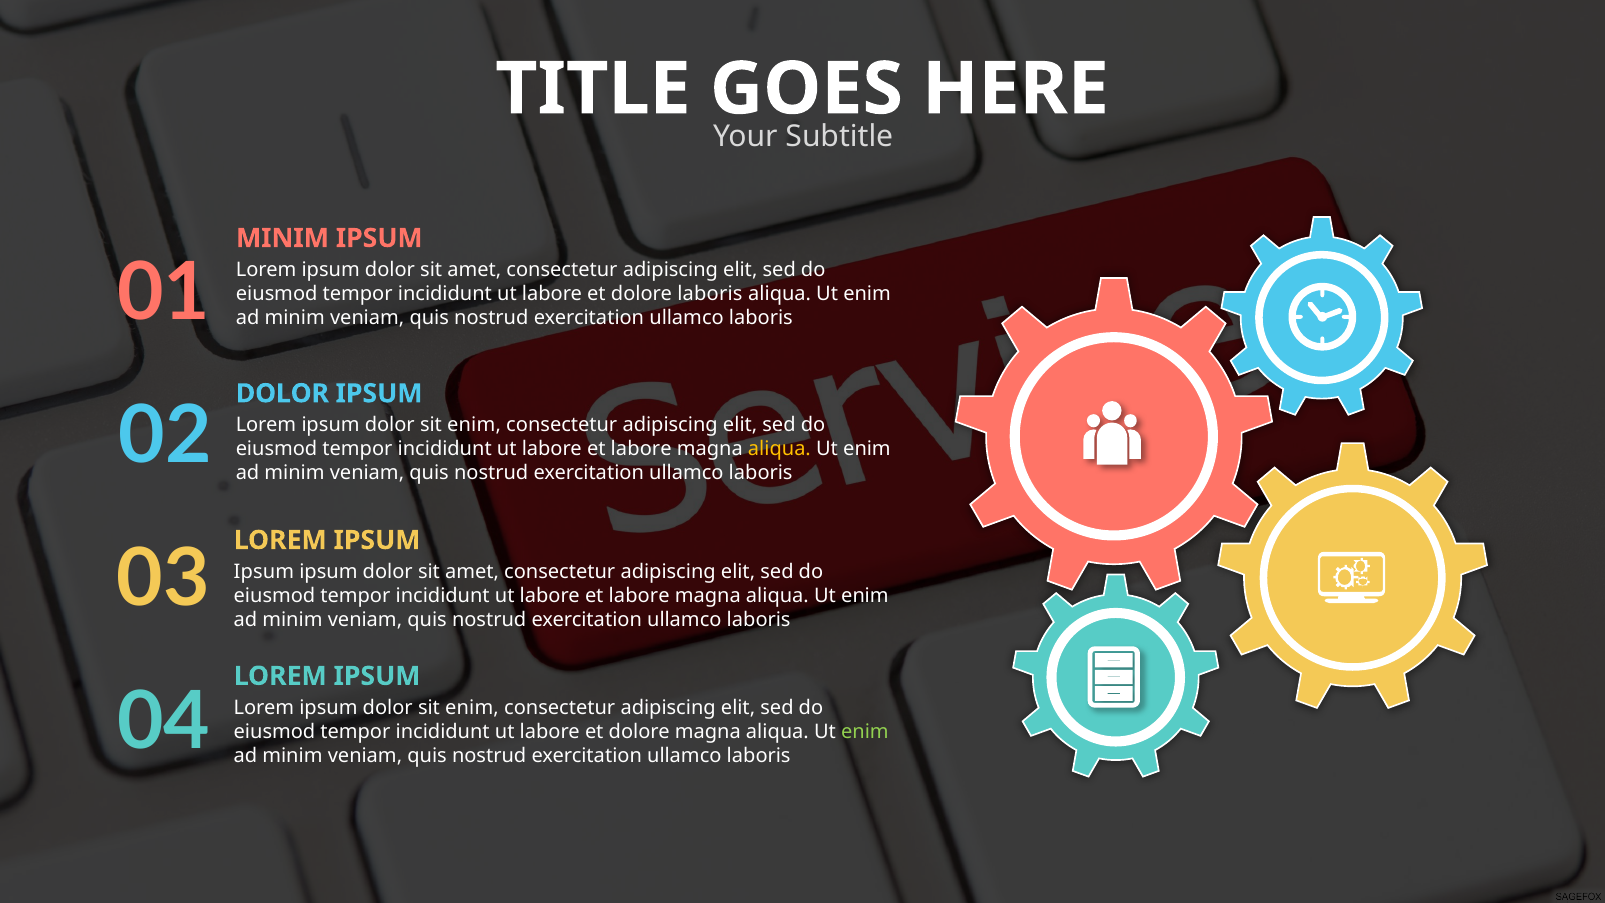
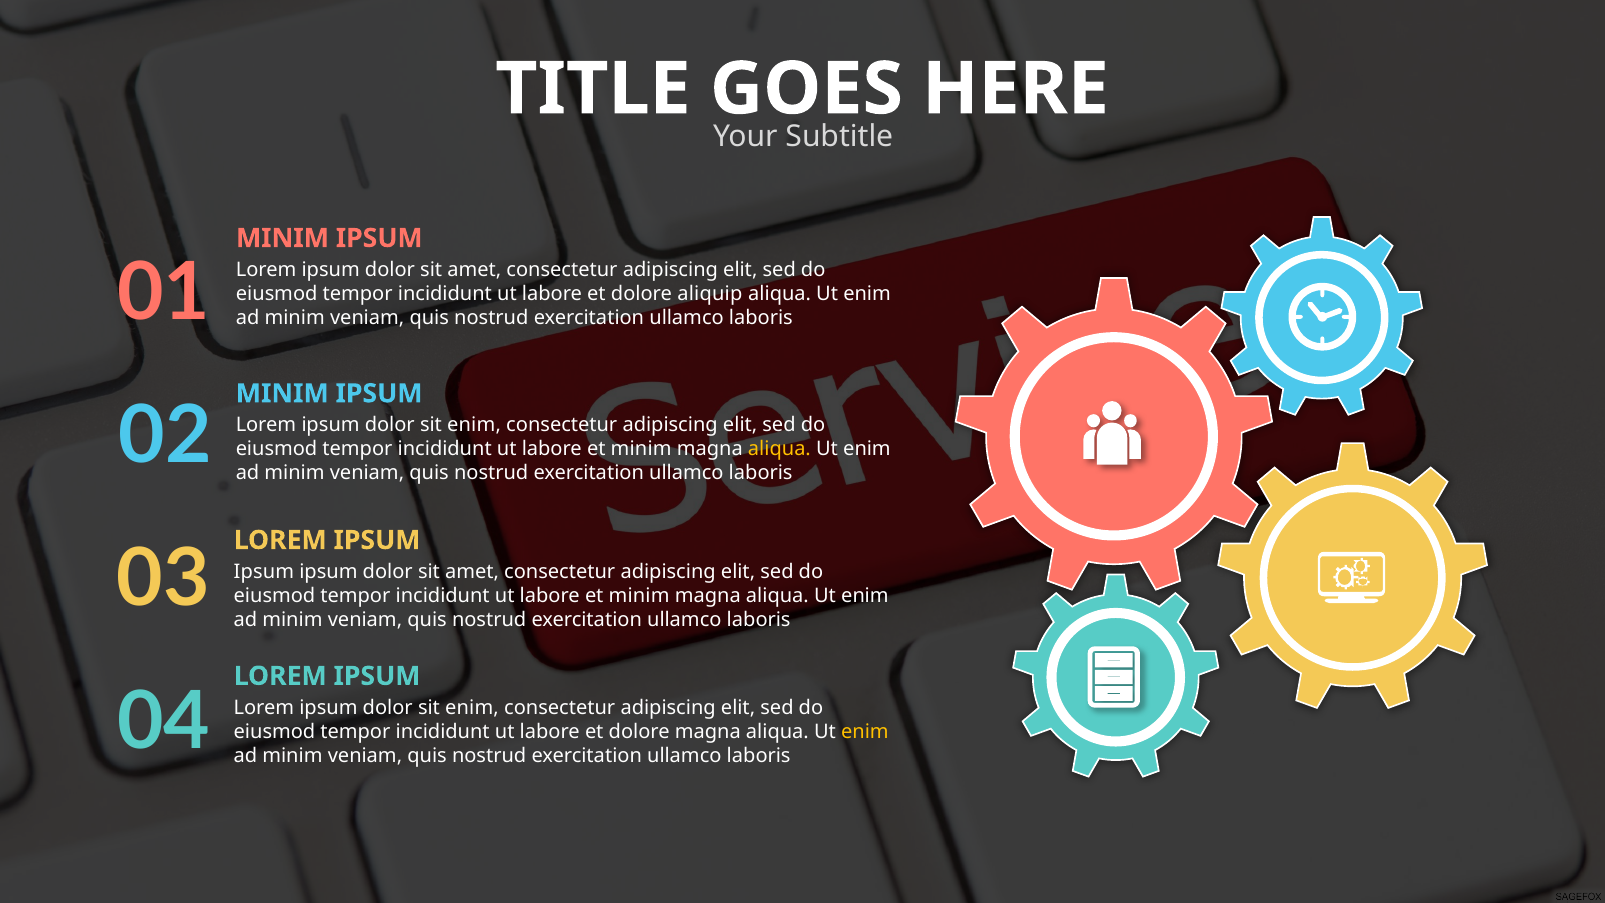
dolore laboris: laboris -> aliquip
DOLOR at (282, 393): DOLOR -> MINIM
labore at (641, 449): labore -> minim
labore at (639, 596): labore -> minim
enim at (865, 732) colour: light green -> yellow
